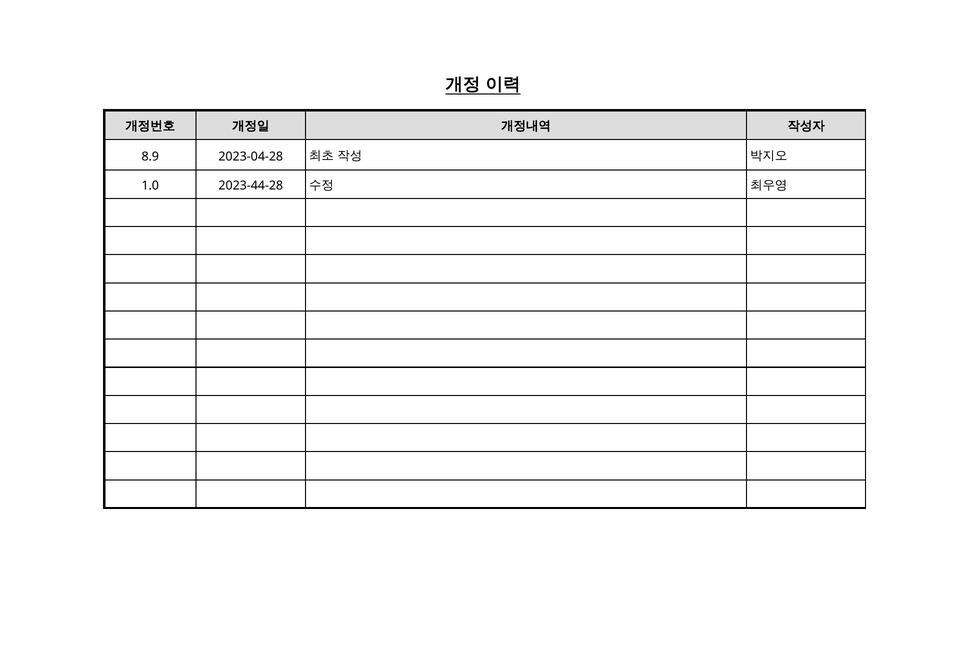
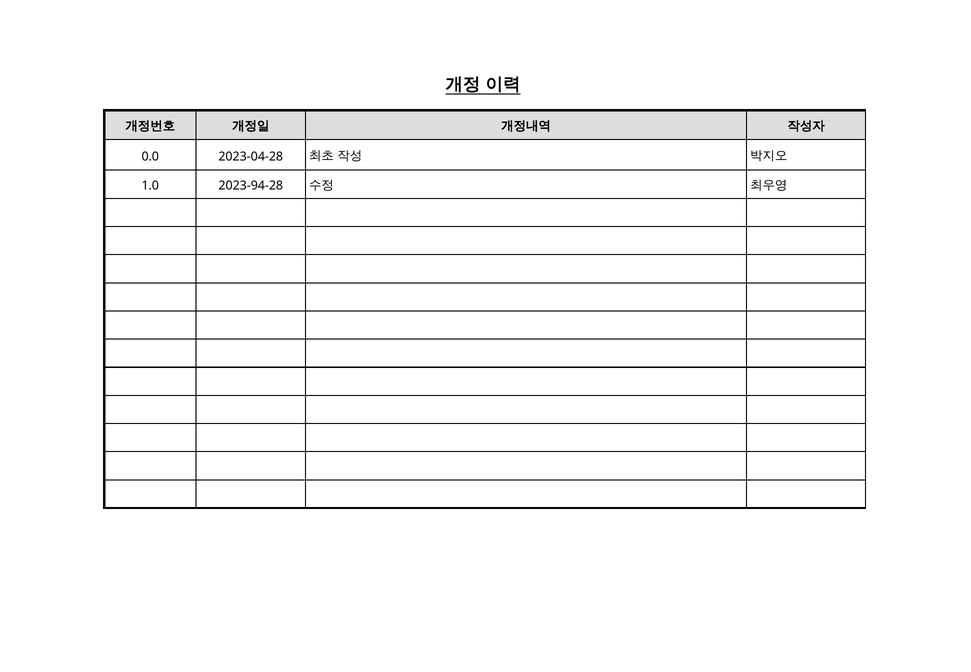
8.9: 8.9 -> 0.0
2023-44-28: 2023-44-28 -> 2023-94-28
